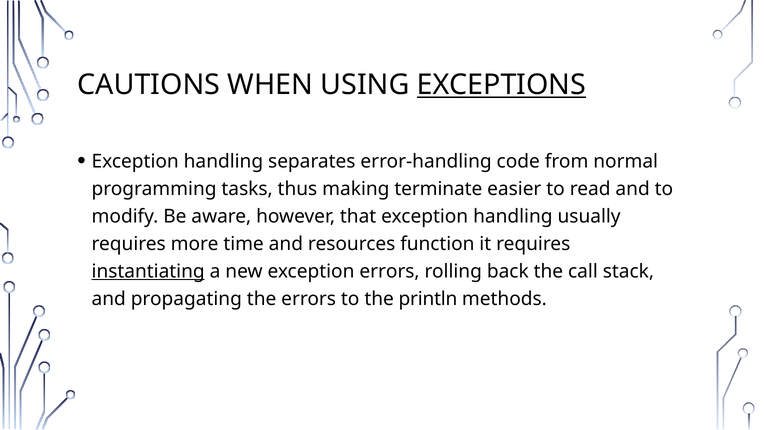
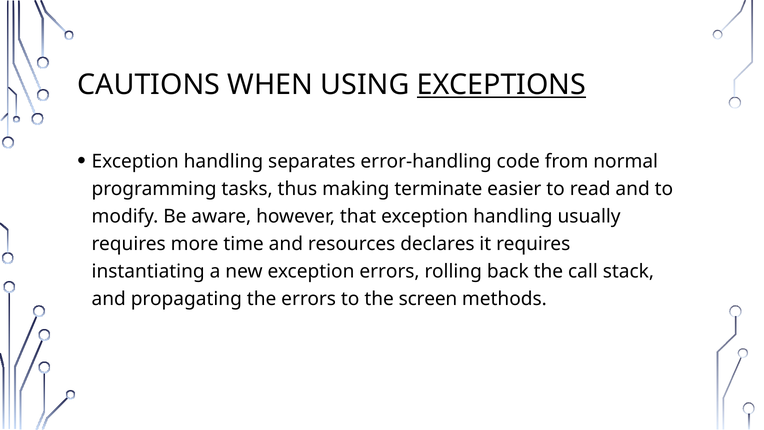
function: function -> declares
instantiating underline: present -> none
println: println -> screen
